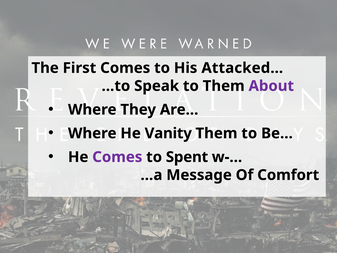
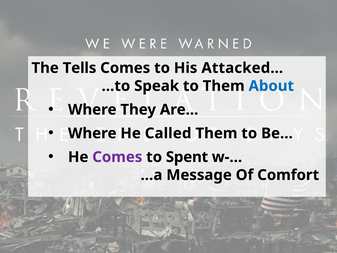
First: First -> Tells
About colour: purple -> blue
Vanity: Vanity -> Called
